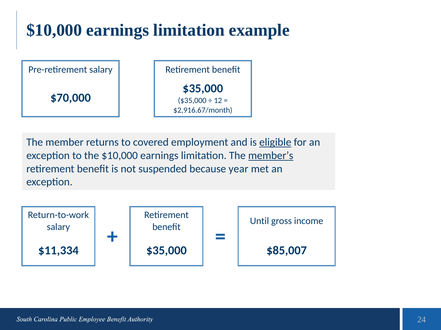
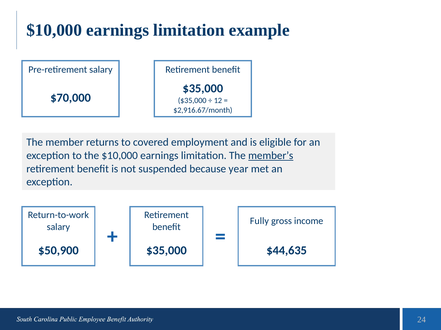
eligible underline: present -> none
Until: Until -> Fully
$11,334: $11,334 -> $50,900
$85,007: $85,007 -> $44,635
